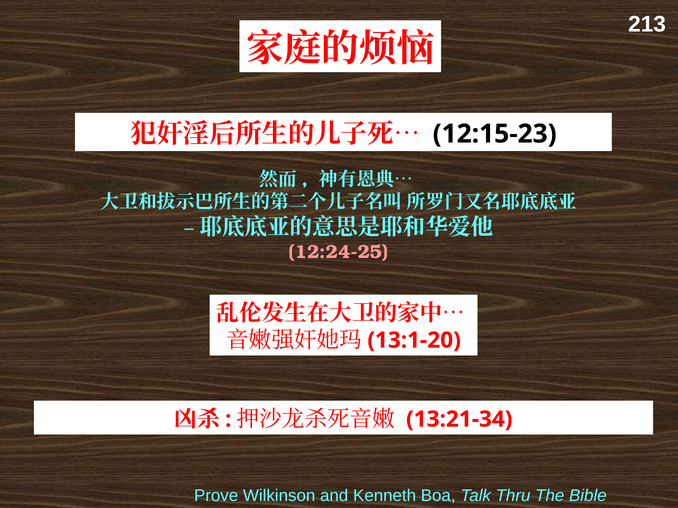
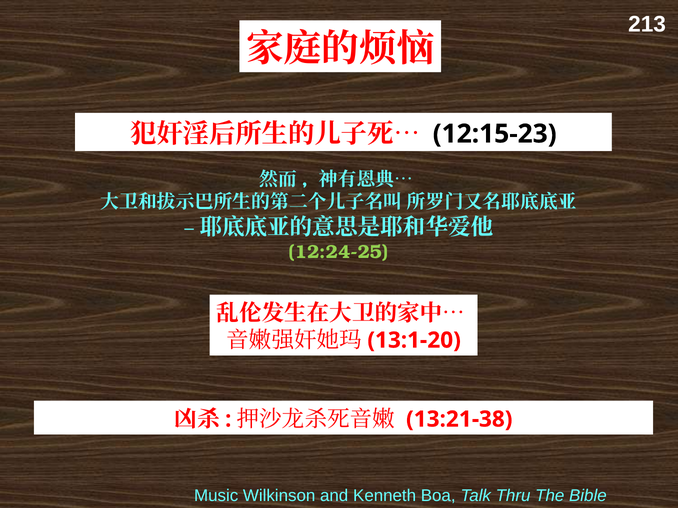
12:24-25 colour: pink -> light green
13:21-34: 13:21-34 -> 13:21-38
Prove: Prove -> Music
